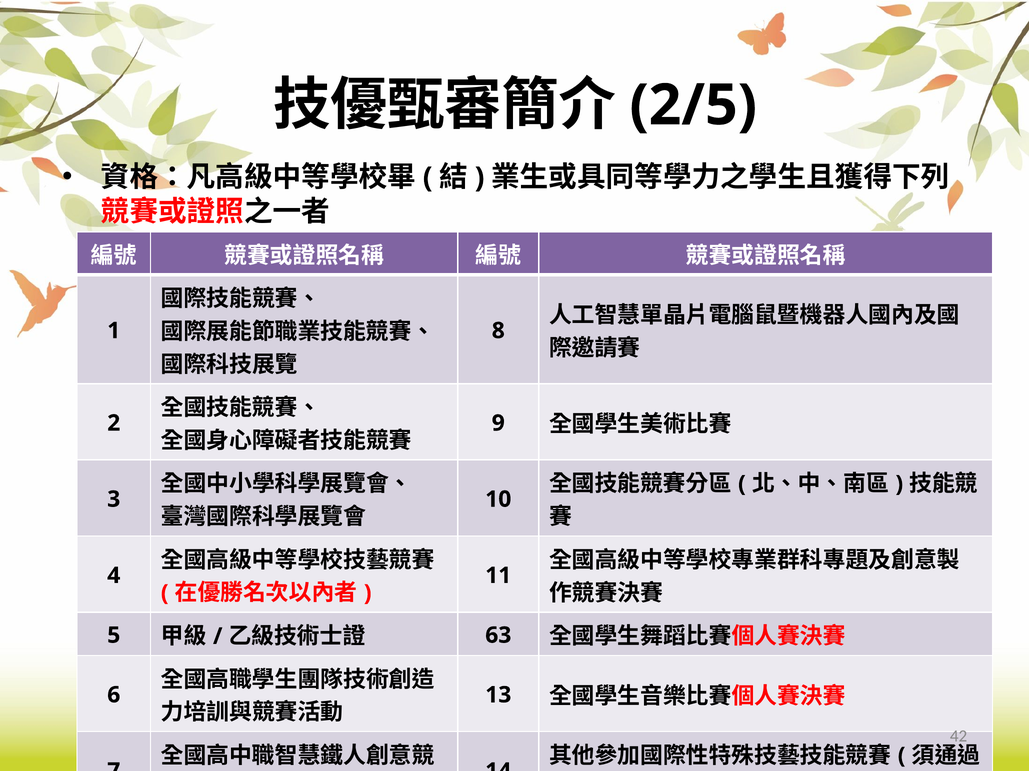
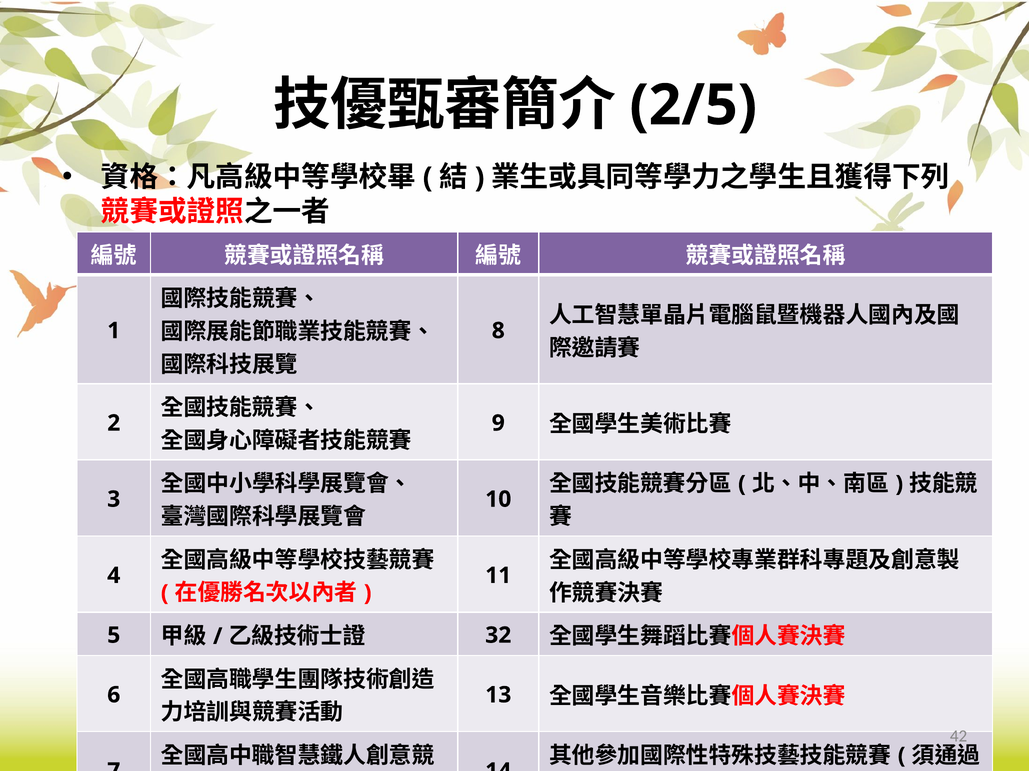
63: 63 -> 32
